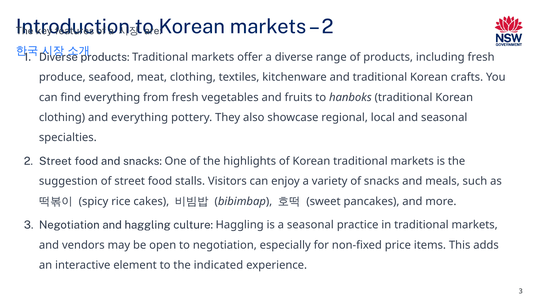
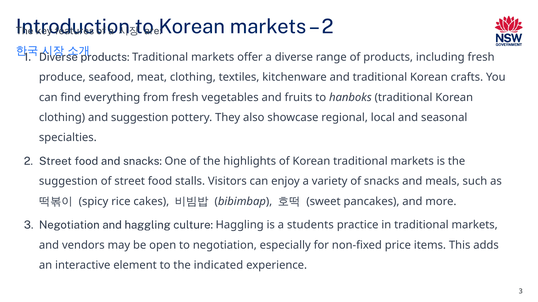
and everything: everything -> suggestion
a seasonal: seasonal -> students
